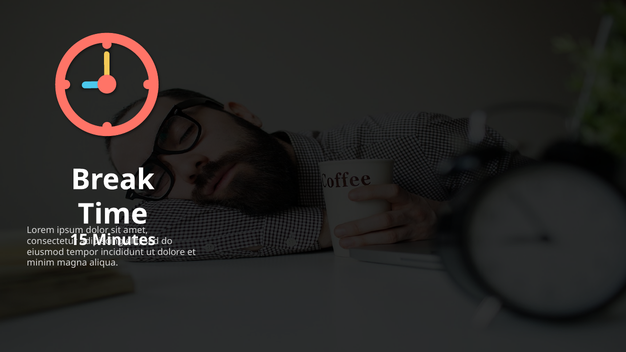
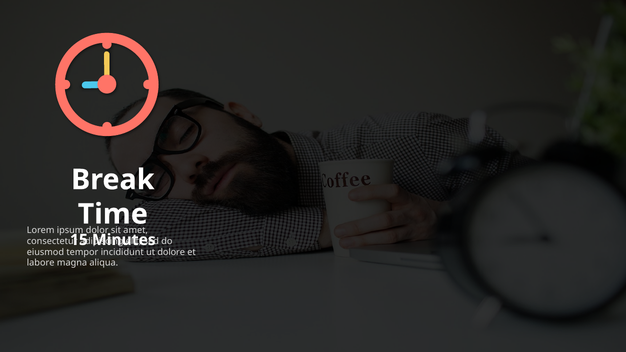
minim: minim -> labore
